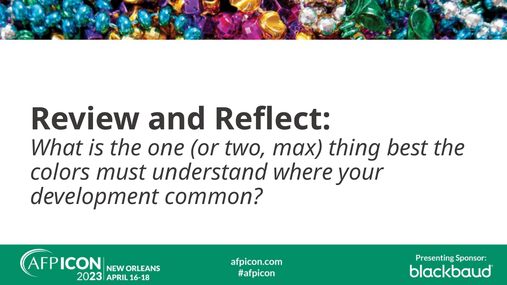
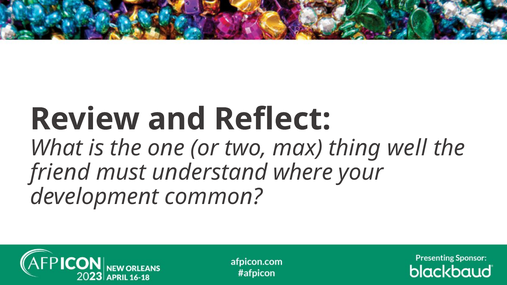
best: best -> well
colors: colors -> friend
